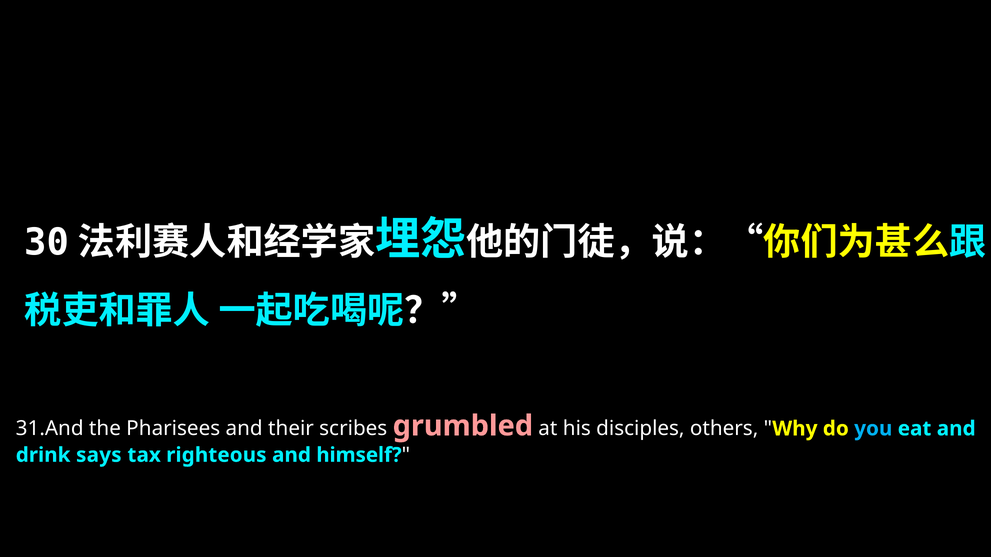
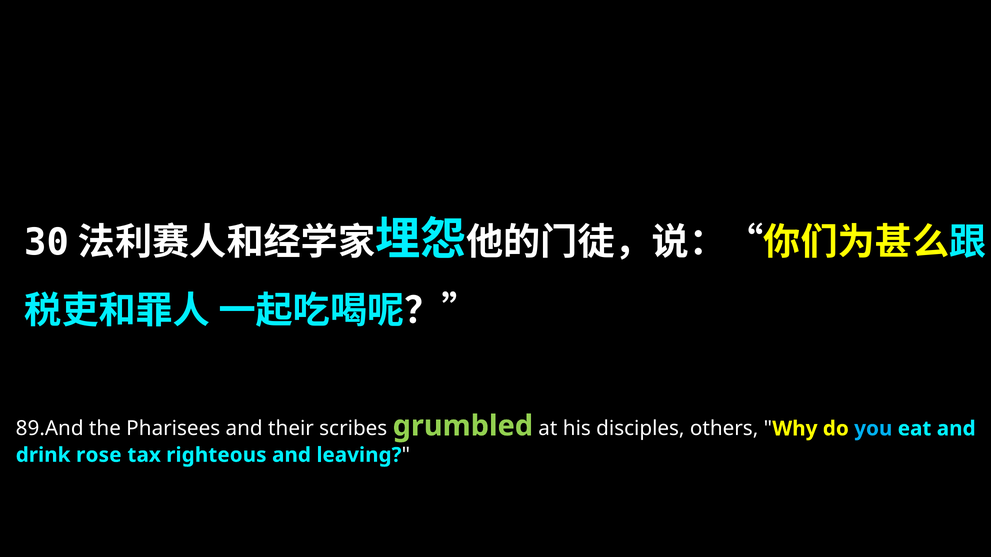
31.And: 31.And -> 89.And
grumbled colour: pink -> light green
says: says -> rose
himself: himself -> leaving
